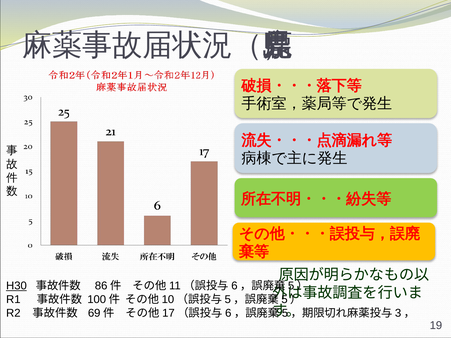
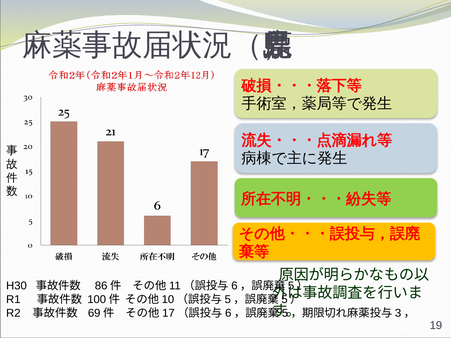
H30 underline: present -> none
